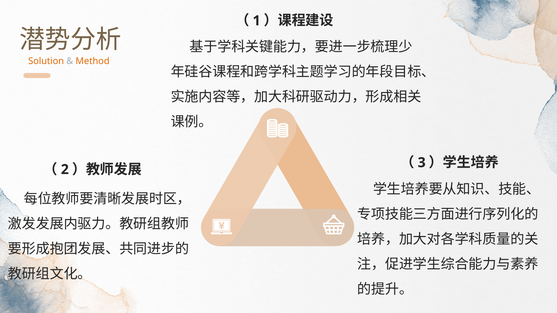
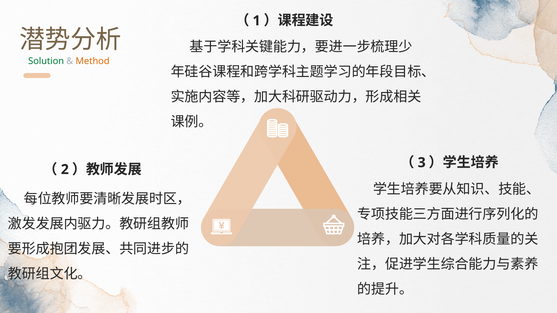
Solution colour: orange -> green
